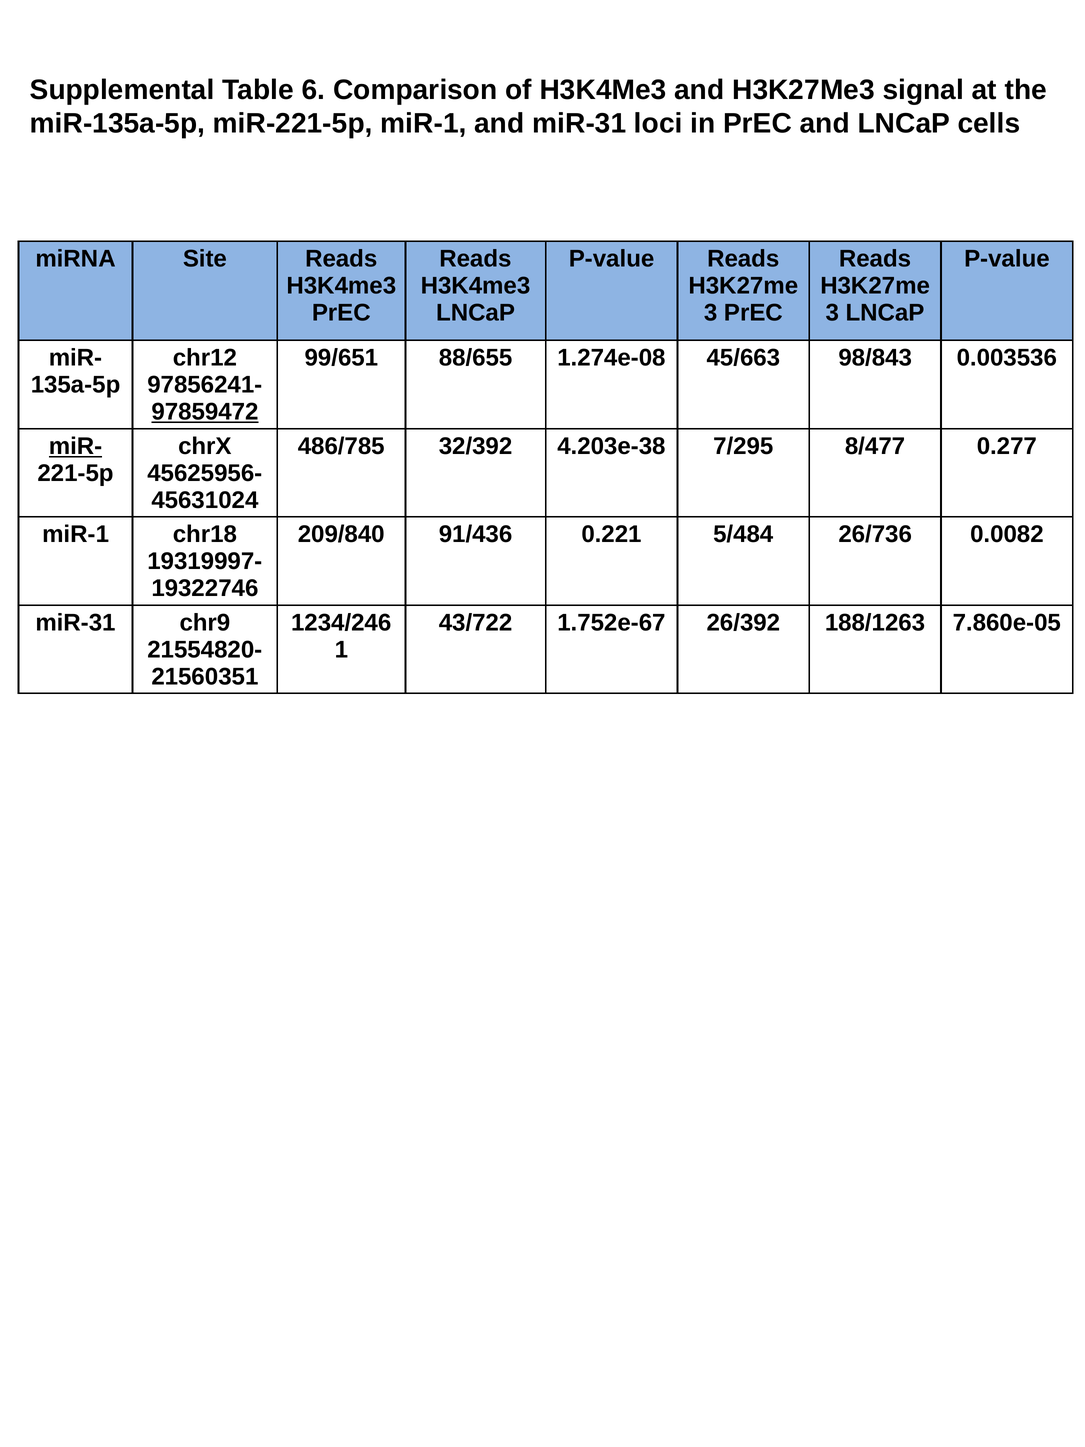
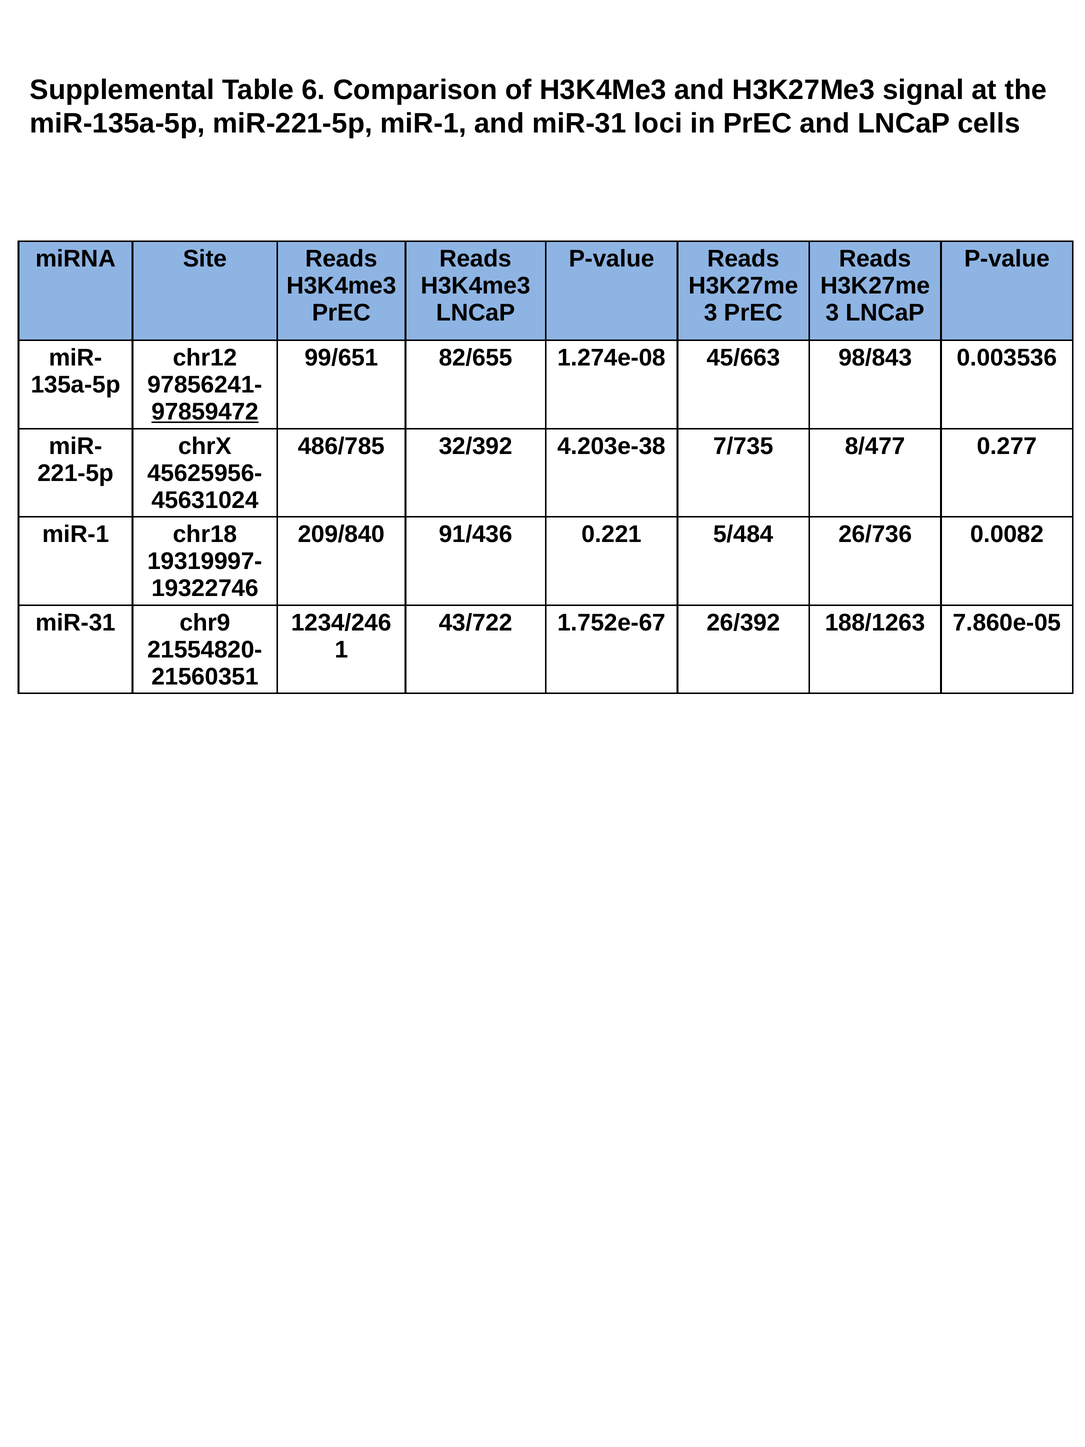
88/655: 88/655 -> 82/655
miR- at (75, 446) underline: present -> none
7/295: 7/295 -> 7/735
